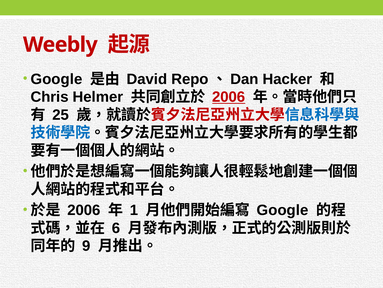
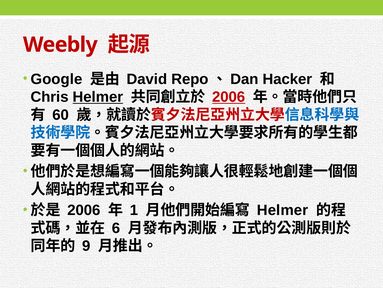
Helmer at (98, 97) underline: none -> present
25: 25 -> 60
Google at (283, 210): Google -> Helmer
